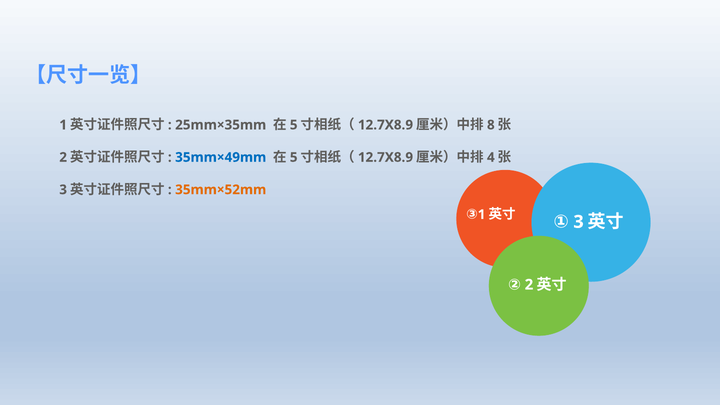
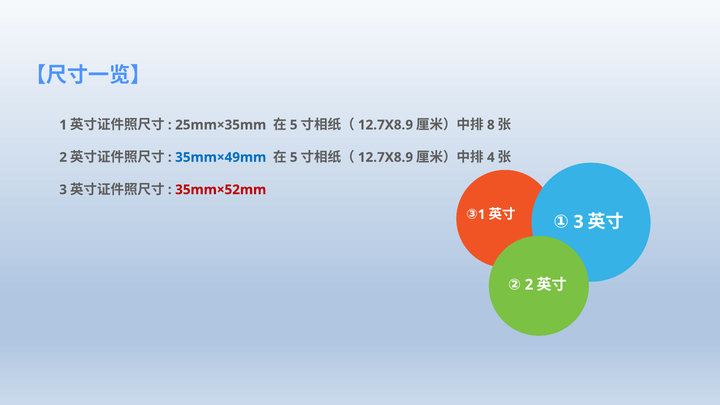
35mm×52mm colour: orange -> red
